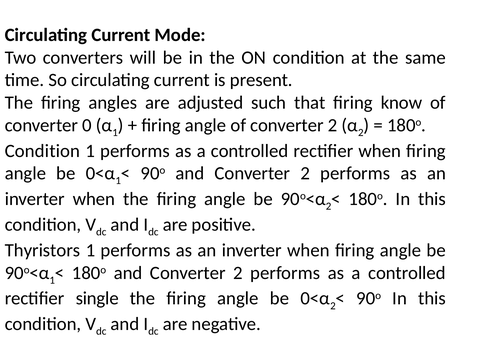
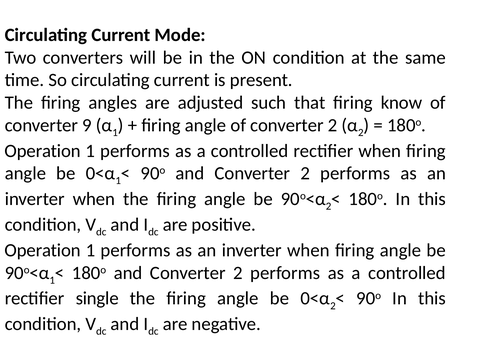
0: 0 -> 9
Condition at (42, 151): Condition -> Operation
Thyristors at (43, 250): Thyristors -> Operation
